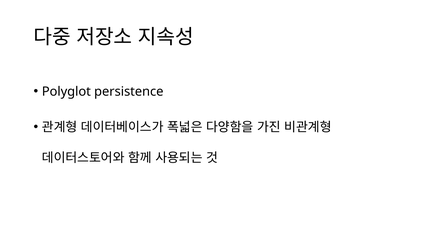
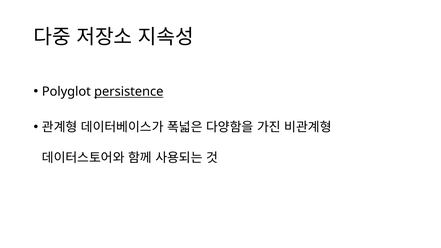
persistence underline: none -> present
